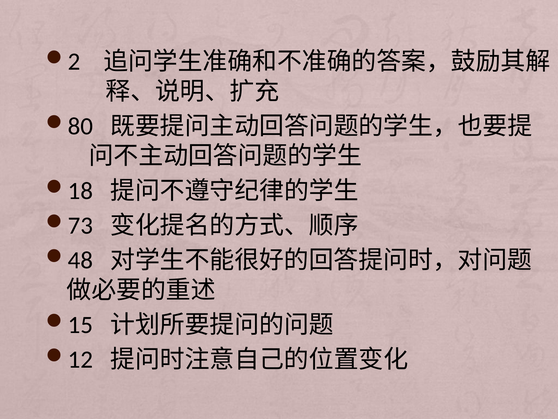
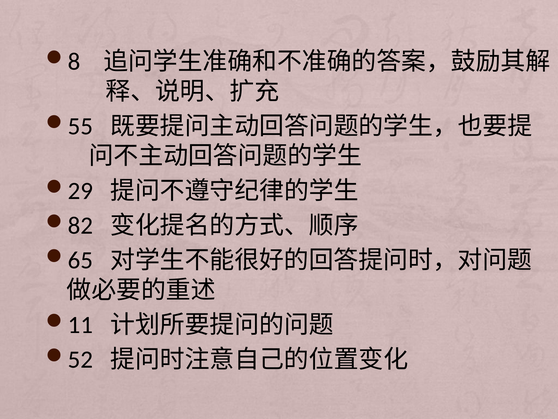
2: 2 -> 8
80: 80 -> 55
18: 18 -> 29
73: 73 -> 82
48: 48 -> 65
15: 15 -> 11
12: 12 -> 52
